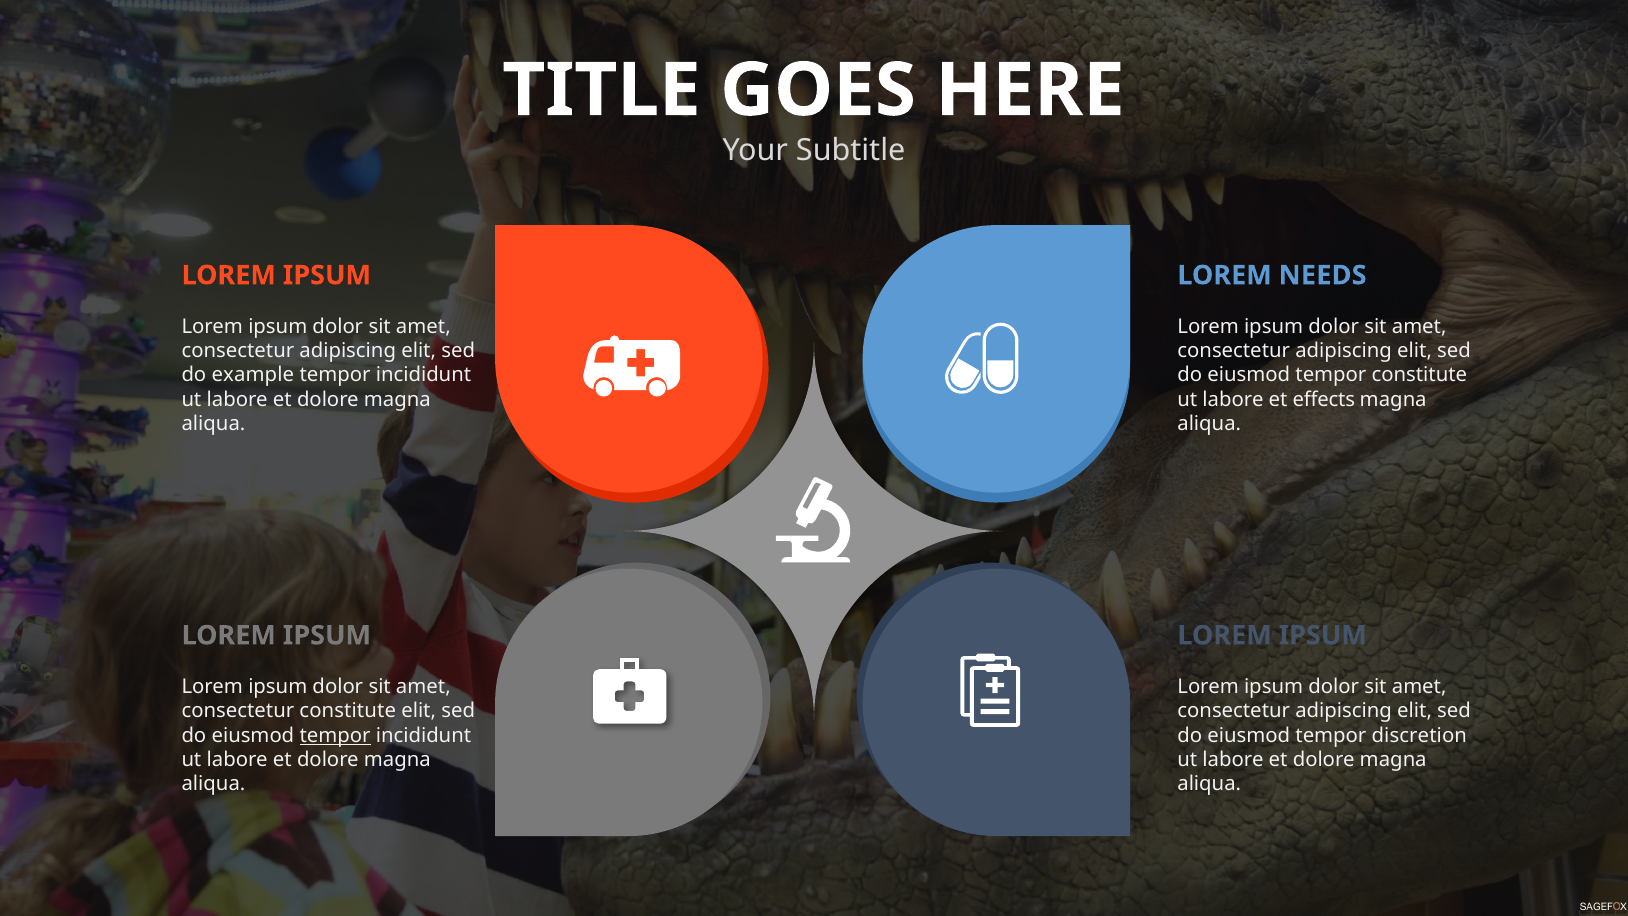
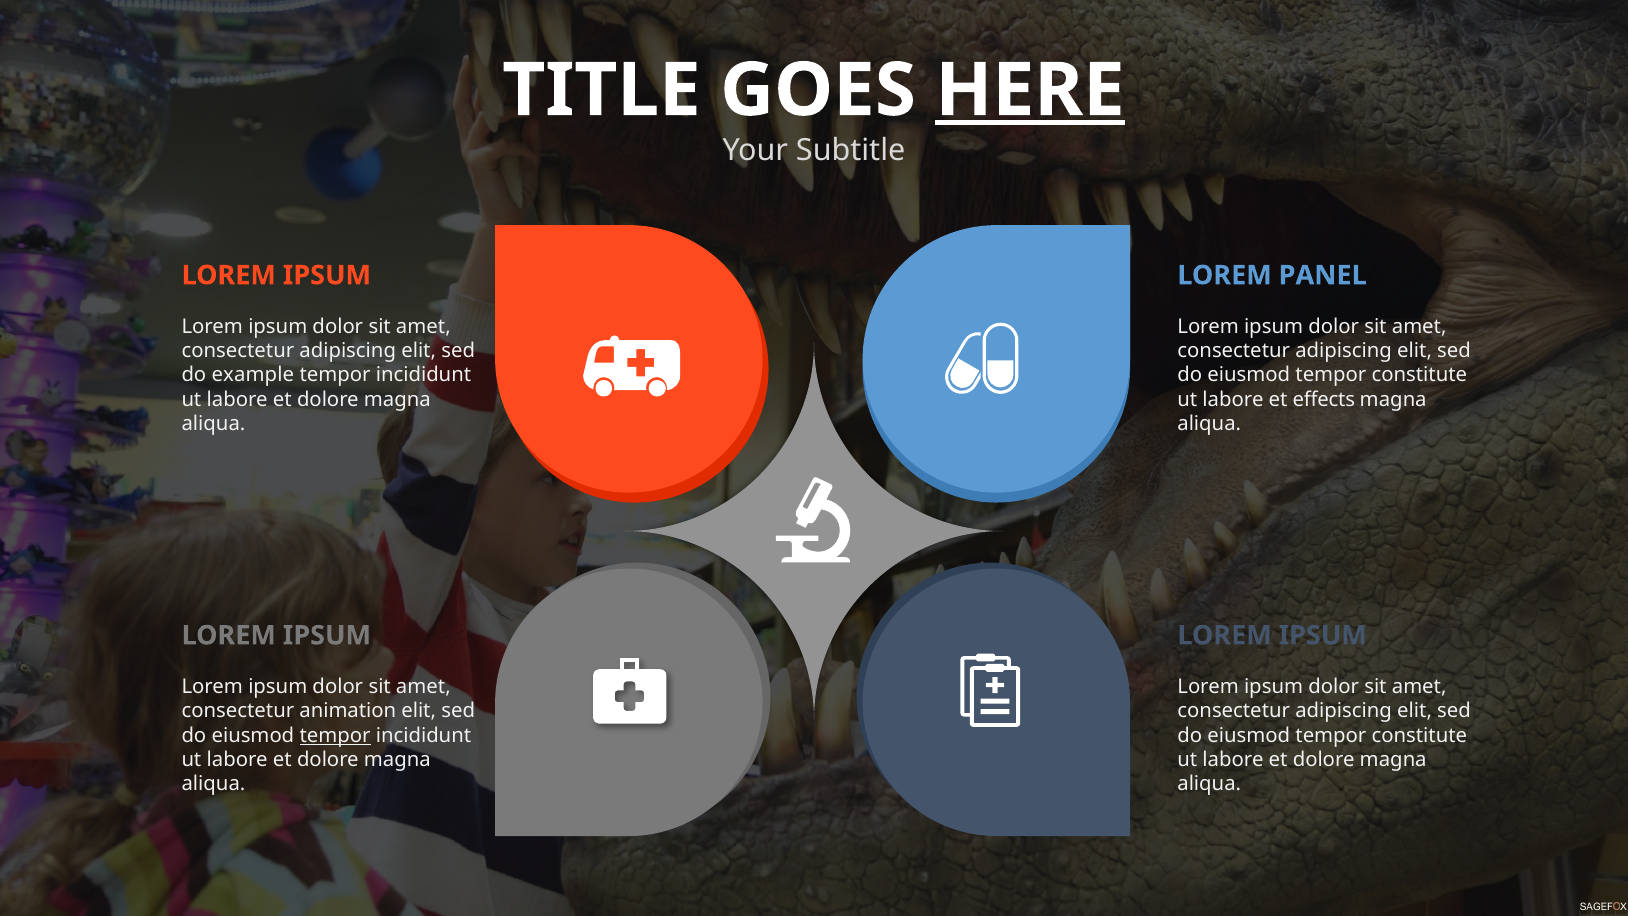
HERE underline: none -> present
NEEDS: NEEDS -> PANEL
consectetur constitute: constitute -> animation
discretion at (1419, 735): discretion -> constitute
